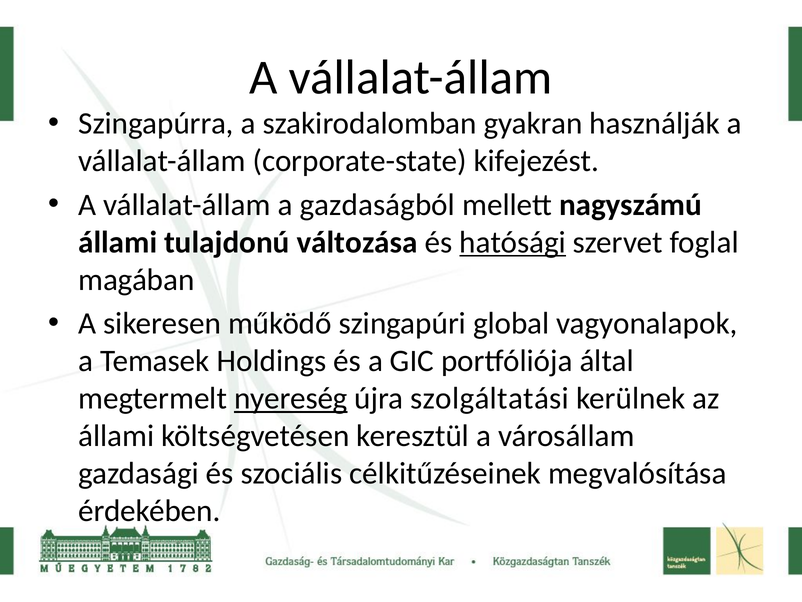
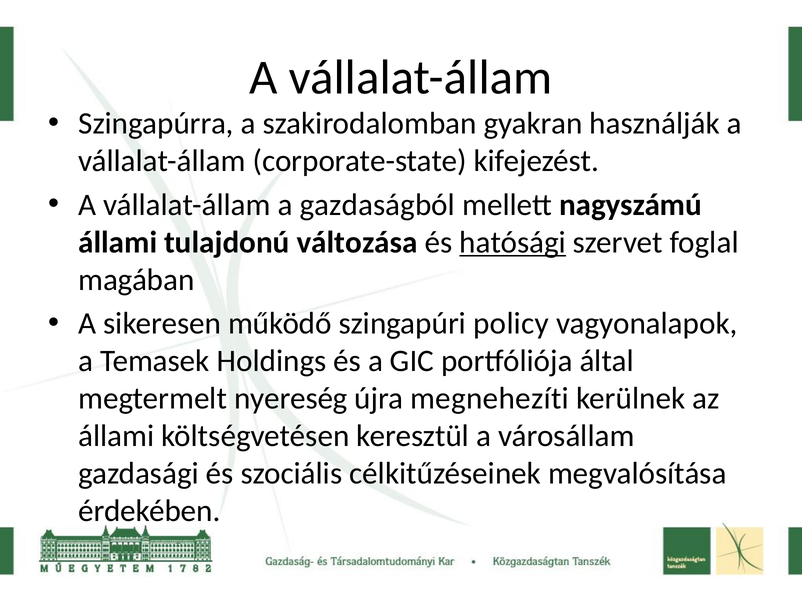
global: global -> policy
nyereség underline: present -> none
szolgáltatási: szolgáltatási -> megnehezíti
